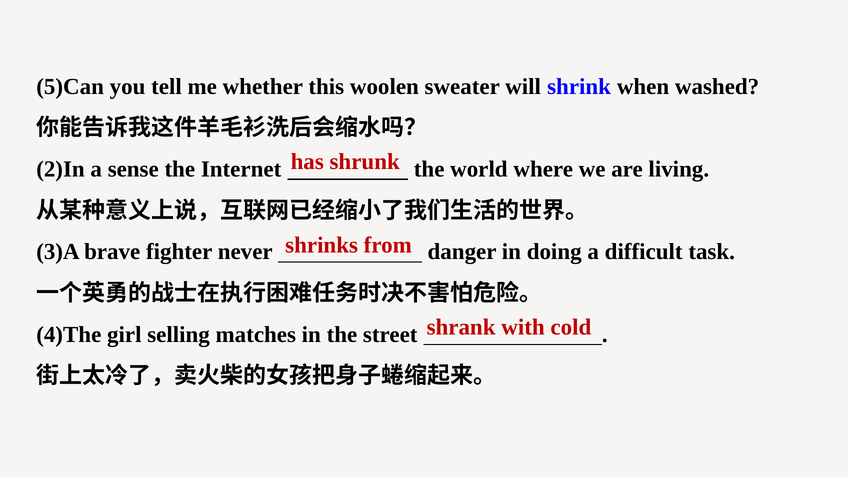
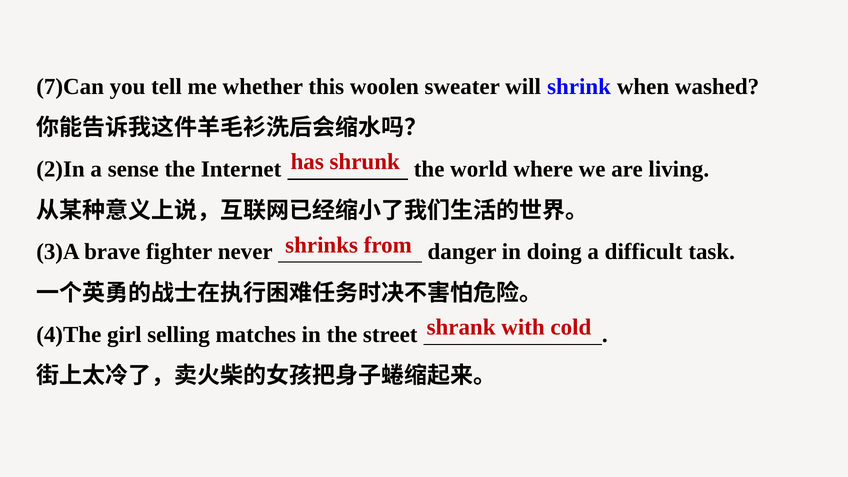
5)Can: 5)Can -> 7)Can
